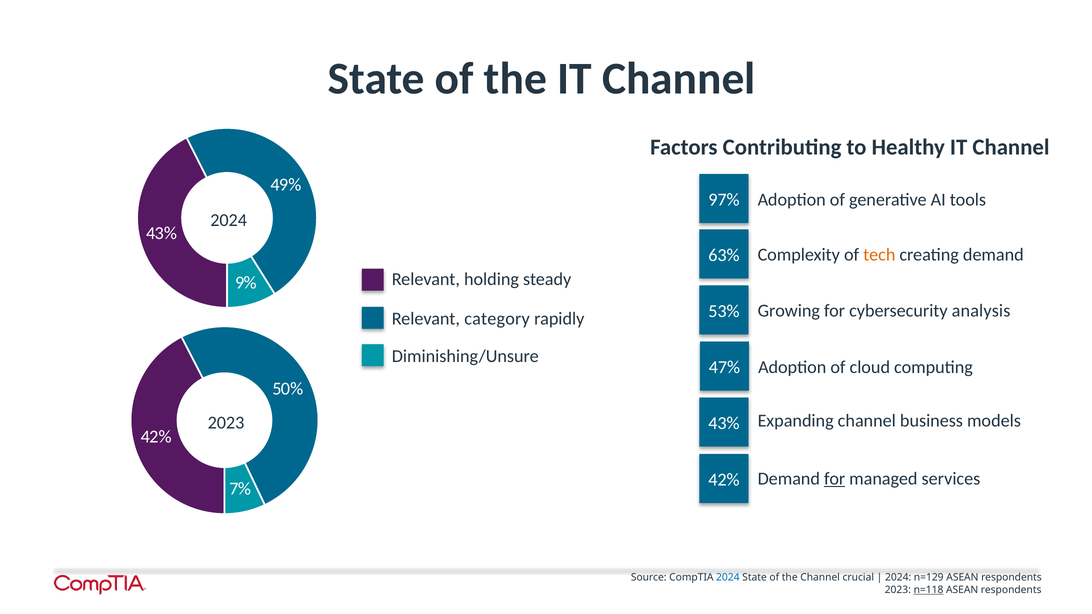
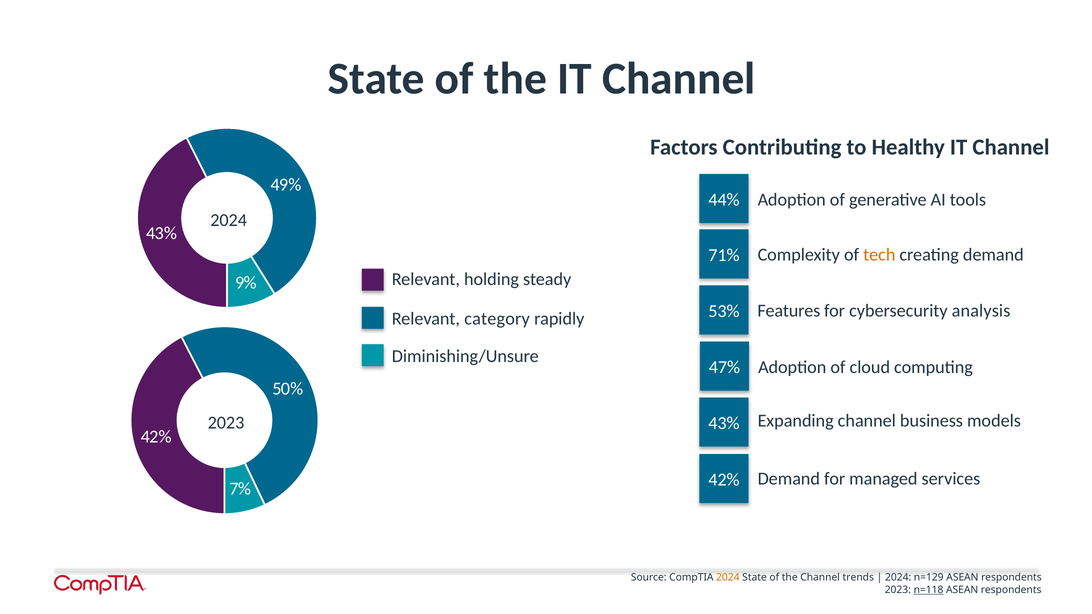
97%: 97% -> 44%
63%: 63% -> 71%
Growing: Growing -> Features
for at (835, 479) underline: present -> none
2024 at (728, 578) colour: blue -> orange
crucial: crucial -> trends
